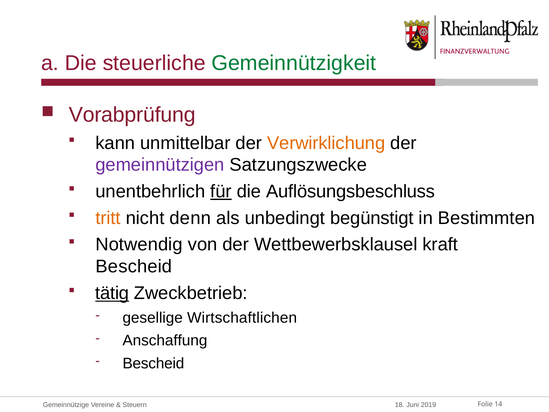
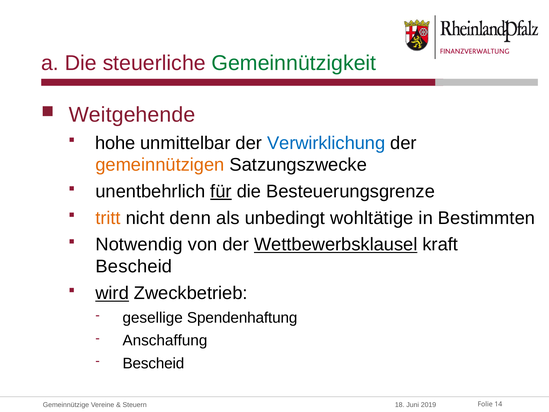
Vorabprüfung: Vorabprüfung -> Weitgehende
kann: kann -> hohe
Verwirklichung colour: orange -> blue
gemeinnützigen colour: purple -> orange
Auflösungsbeschluss: Auflösungsbeschluss -> Besteuerungsgrenze
begünstigt: begünstigt -> wohltätige
Wettbewerbsklausel underline: none -> present
tätig: tätig -> wird
Wirtschaftlichen: Wirtschaftlichen -> Spendenhaftung
